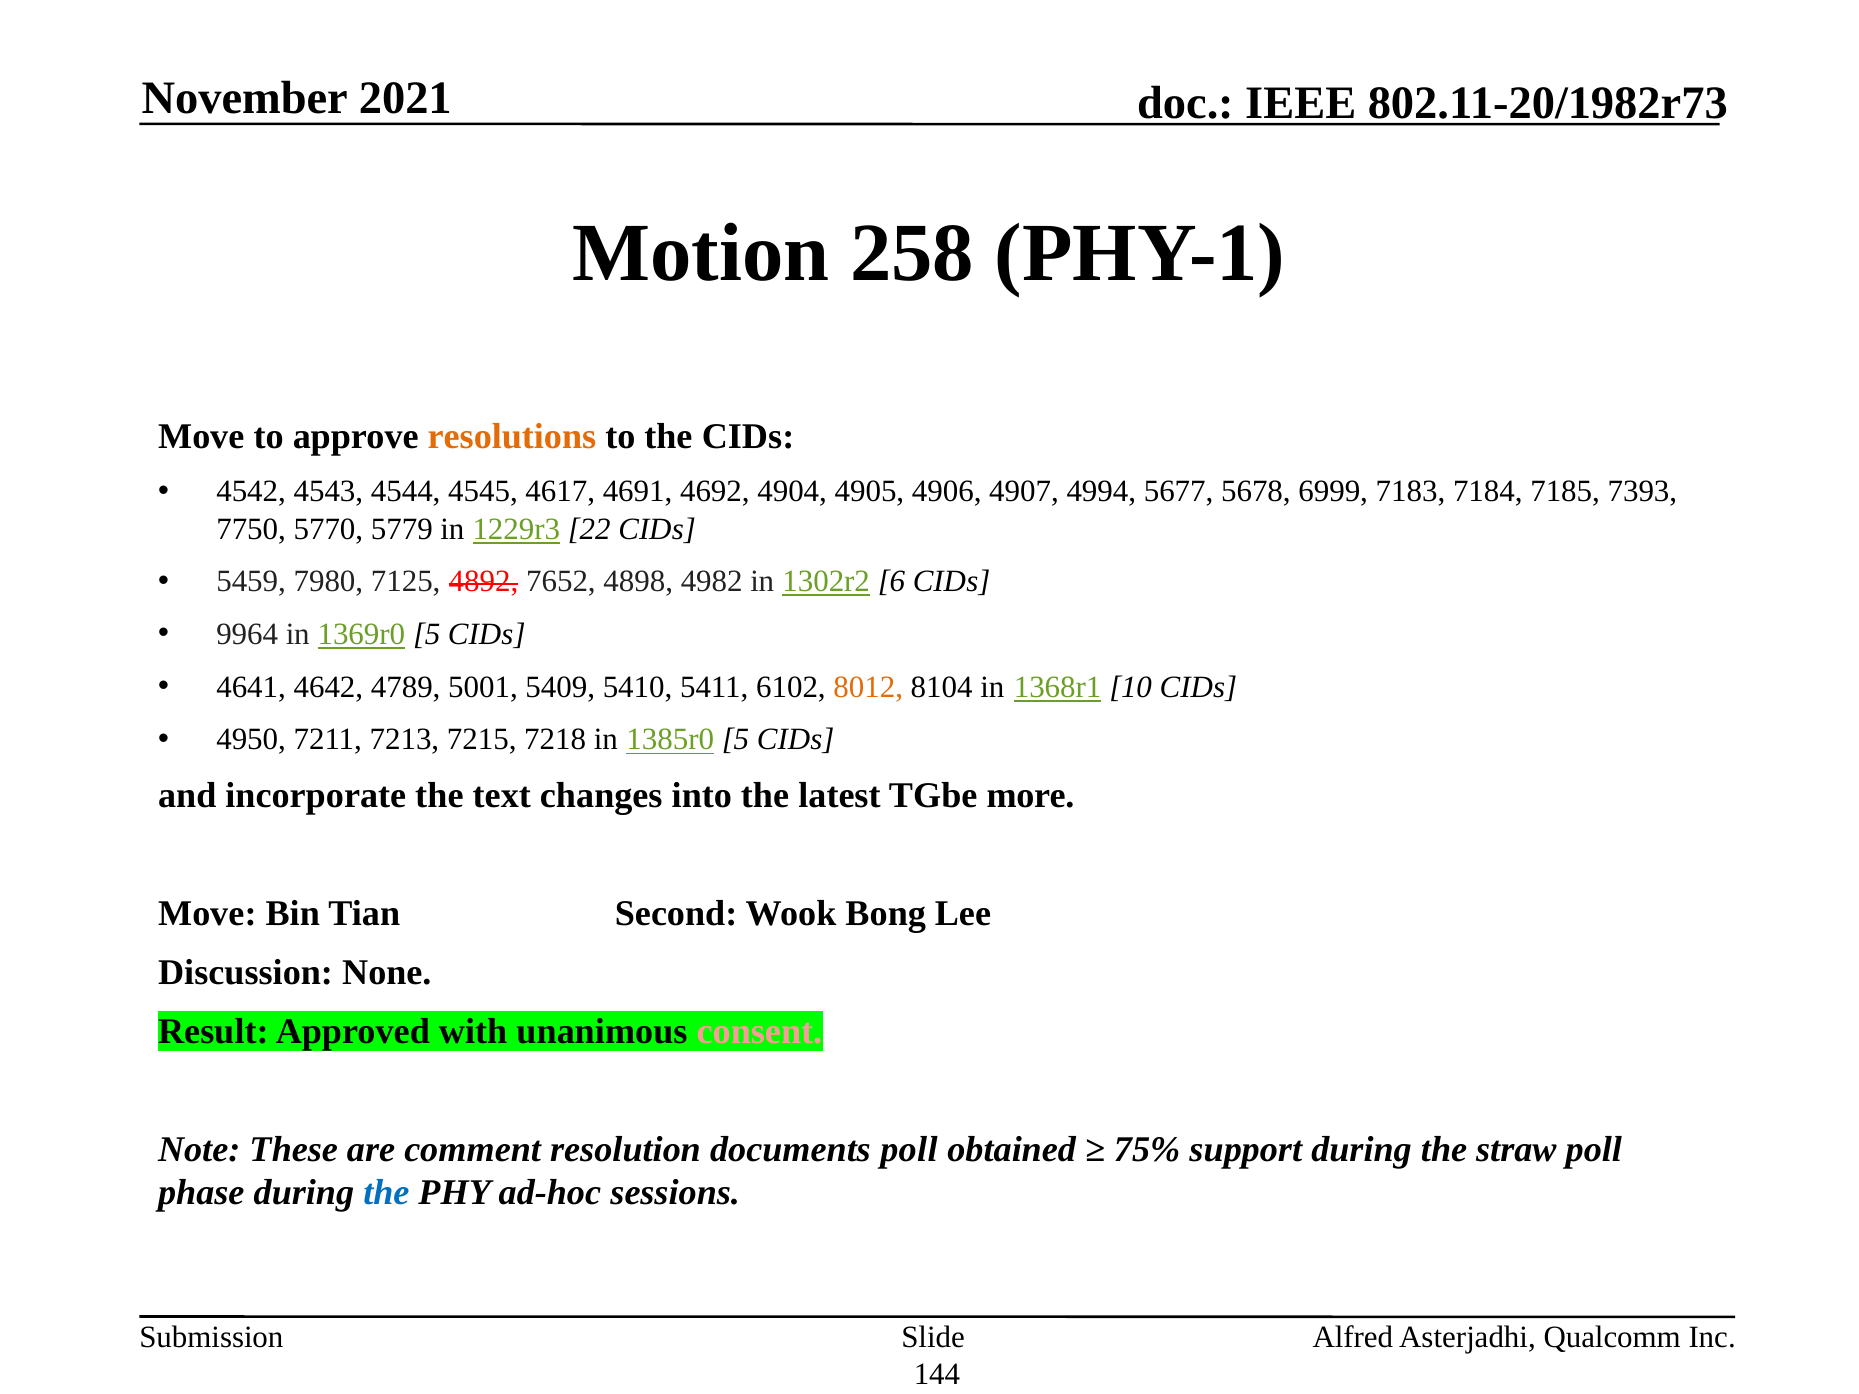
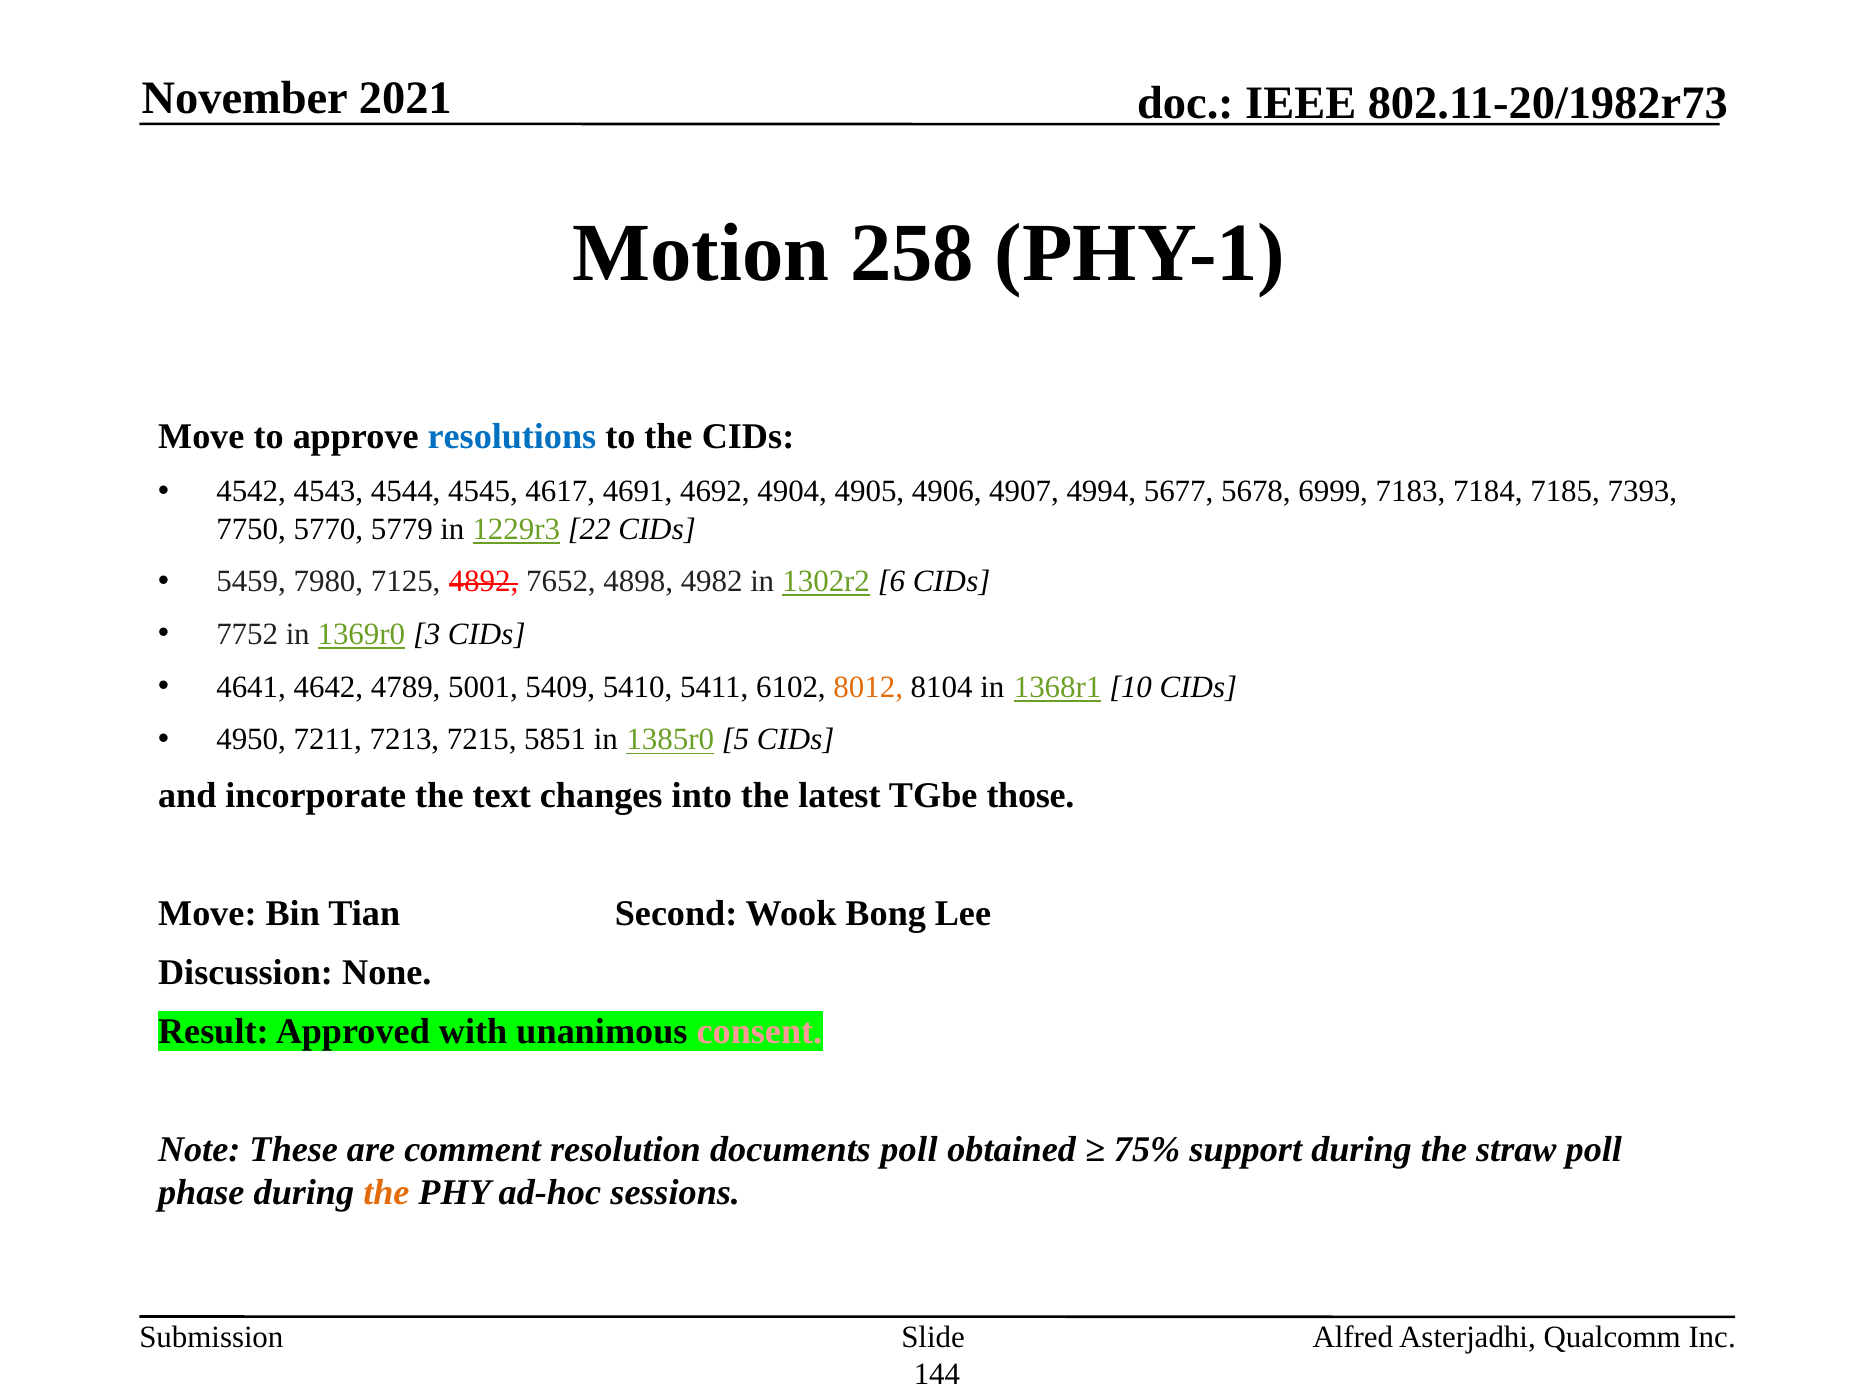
resolutions colour: orange -> blue
9964: 9964 -> 7752
1369r0 5: 5 -> 3
7218: 7218 -> 5851
more: more -> those
the at (386, 1193) colour: blue -> orange
